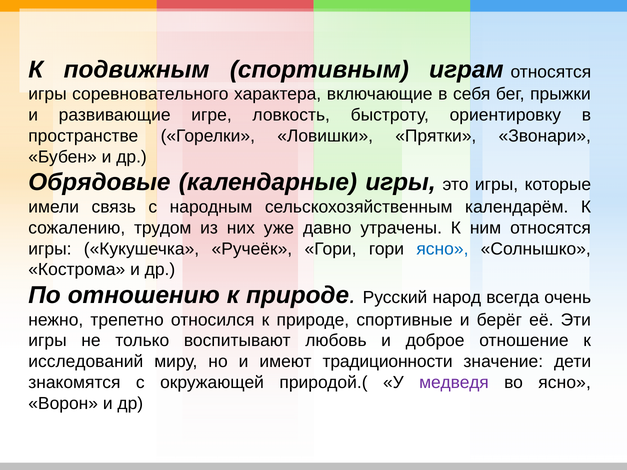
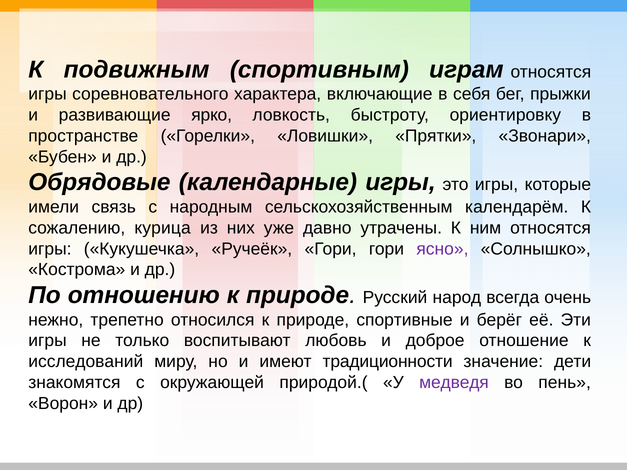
игре: игре -> ярко
трудом: трудом -> курица
ясно at (442, 249) colour: blue -> purple
во ясно: ясно -> пень
